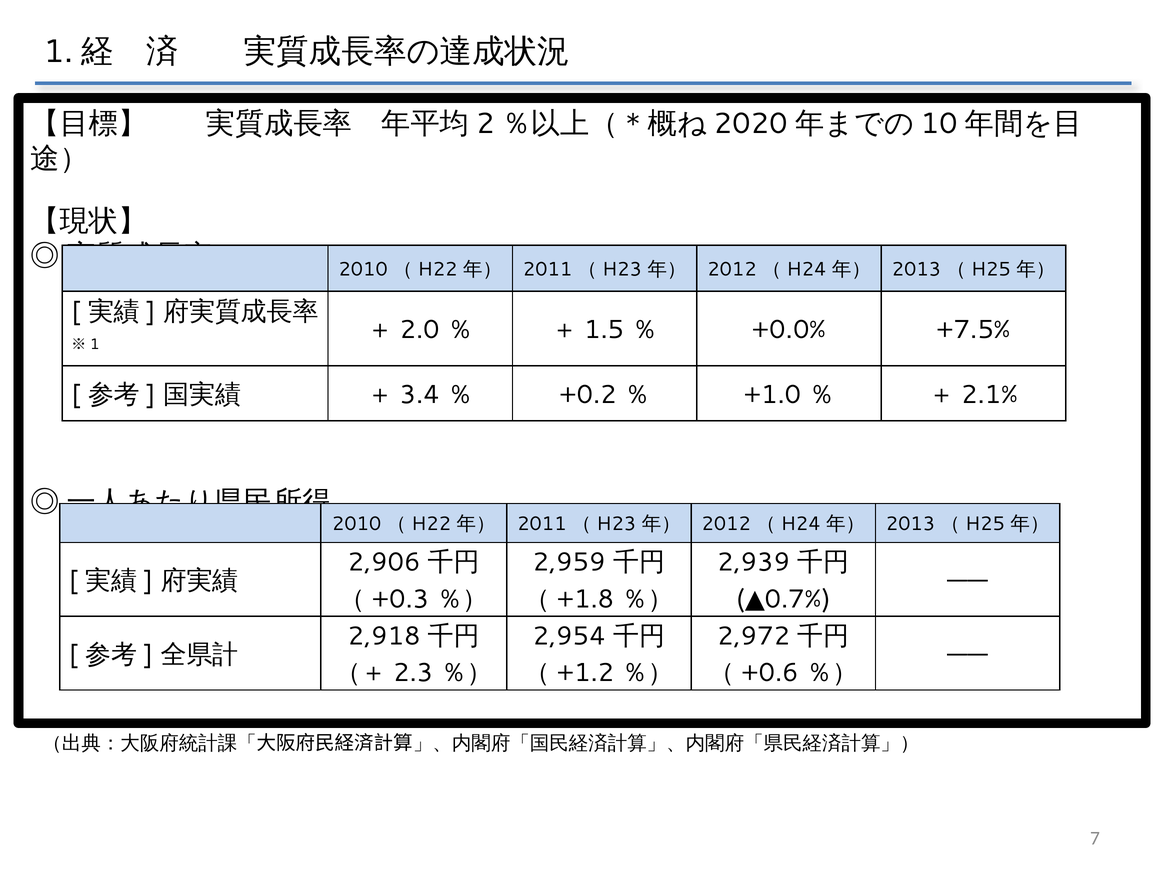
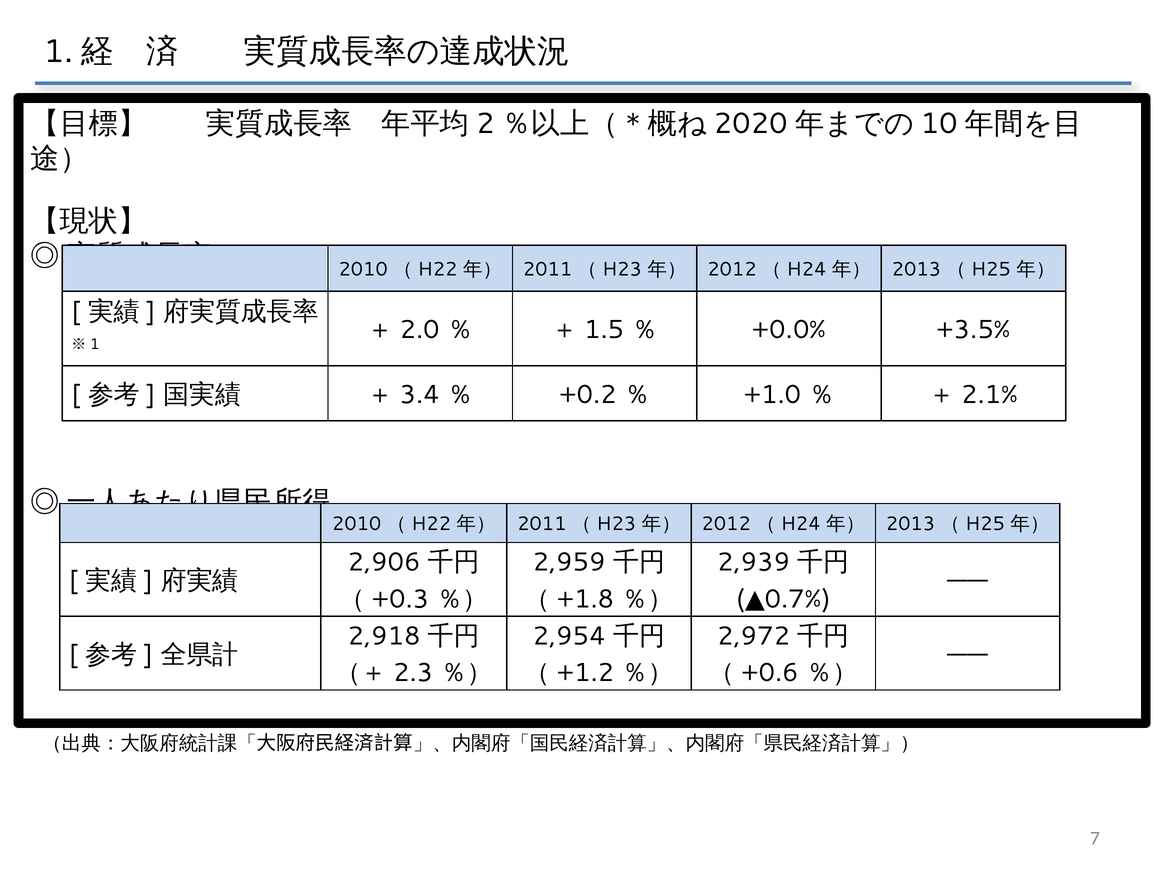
+7.5%: +7.5% -> +3.5%
